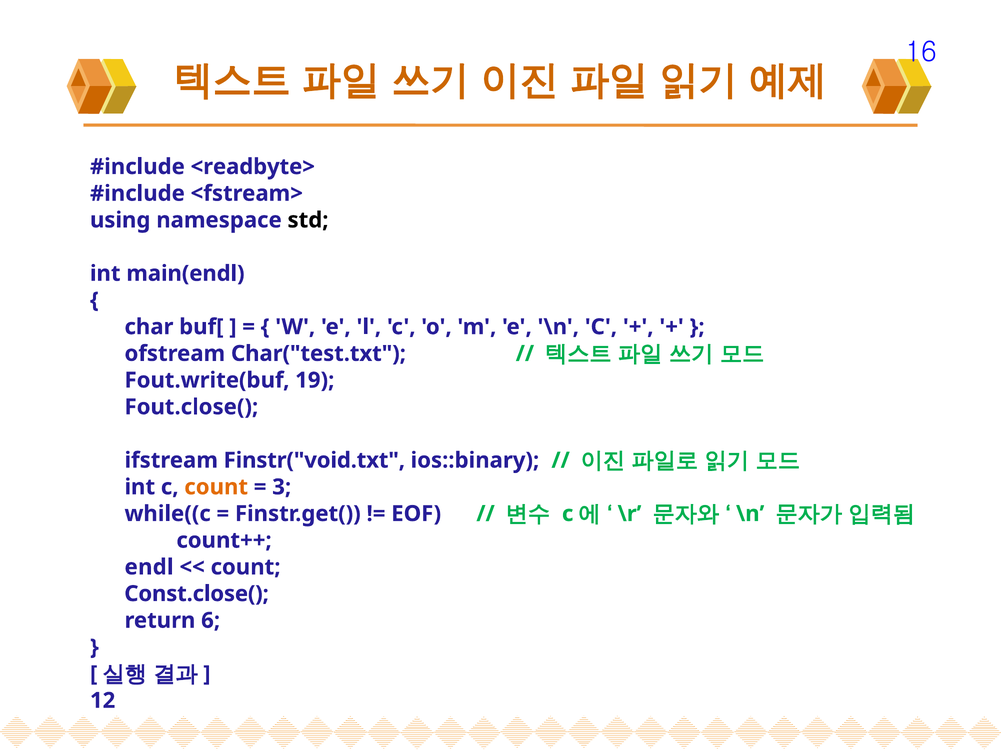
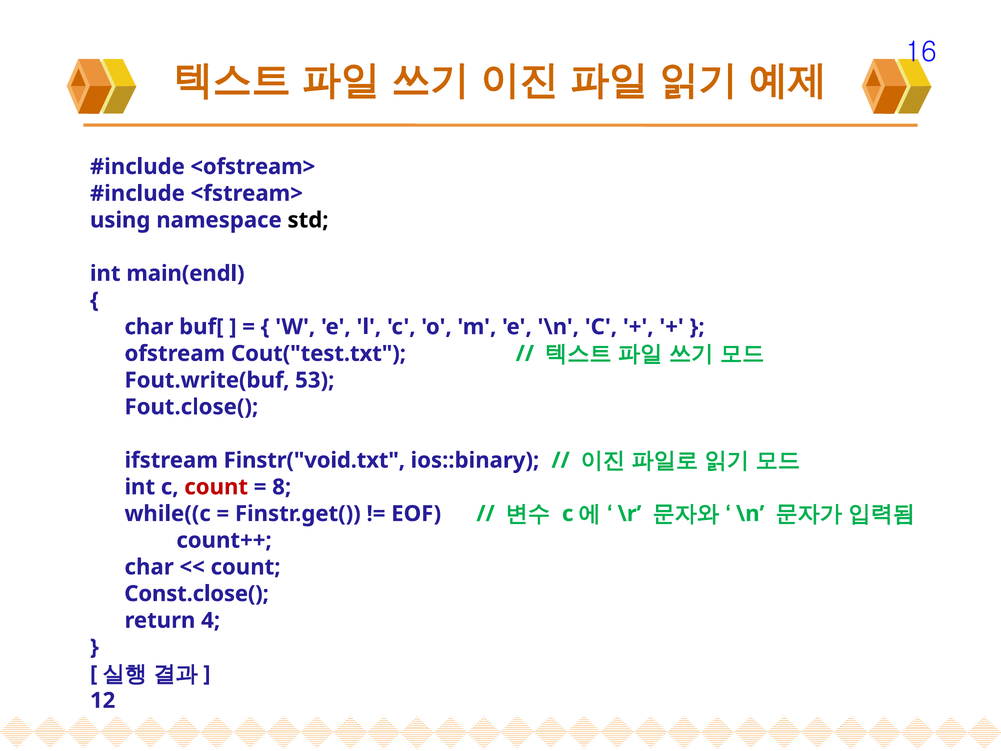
<readbyte>: <readbyte> -> <ofstream>
Char("test.txt: Char("test.txt -> Cout("test.txt
19: 19 -> 53
count at (216, 487) colour: orange -> red
3: 3 -> 8
endl at (149, 567): endl -> char
6: 6 -> 4
